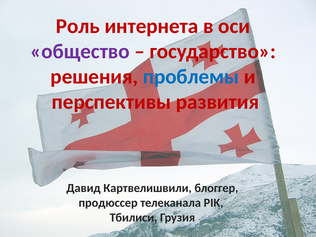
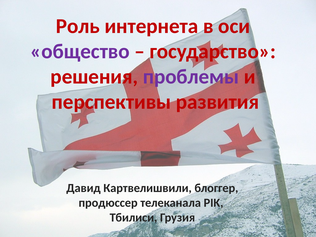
проблемы colour: blue -> purple
